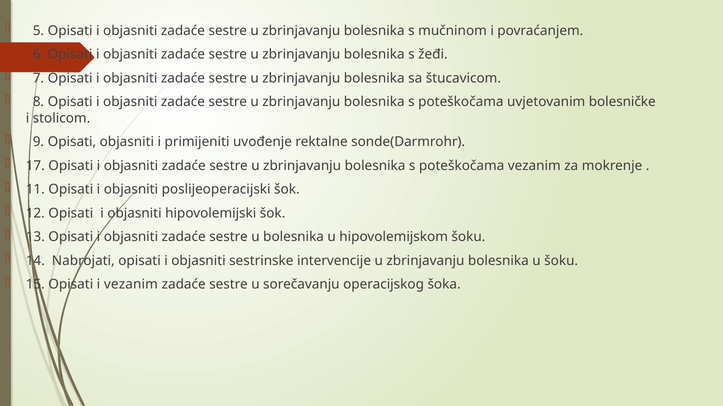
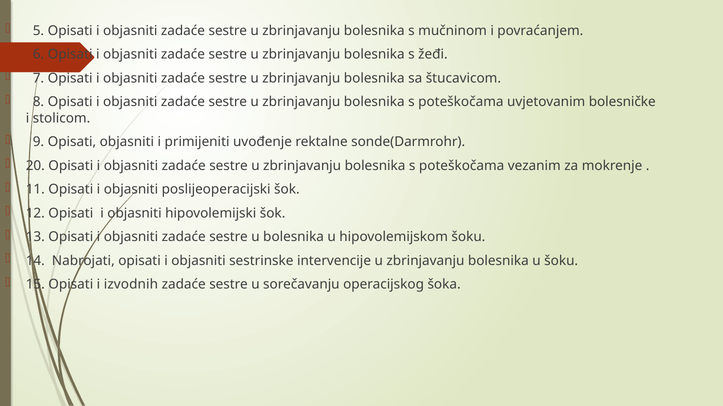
17: 17 -> 20
i vezanim: vezanim -> izvodnih
